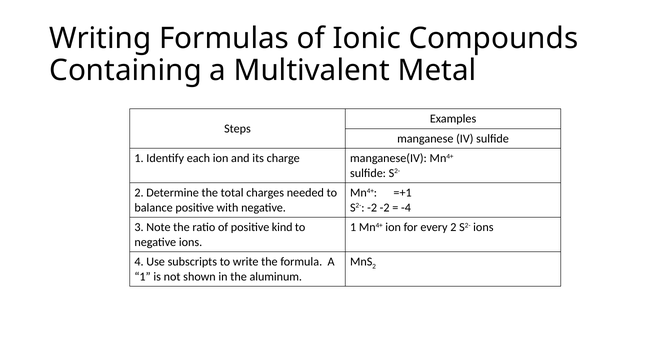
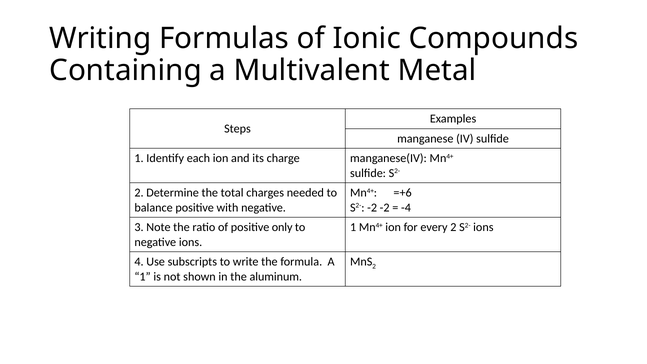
=+1: =+1 -> =+6
kind: kind -> only
